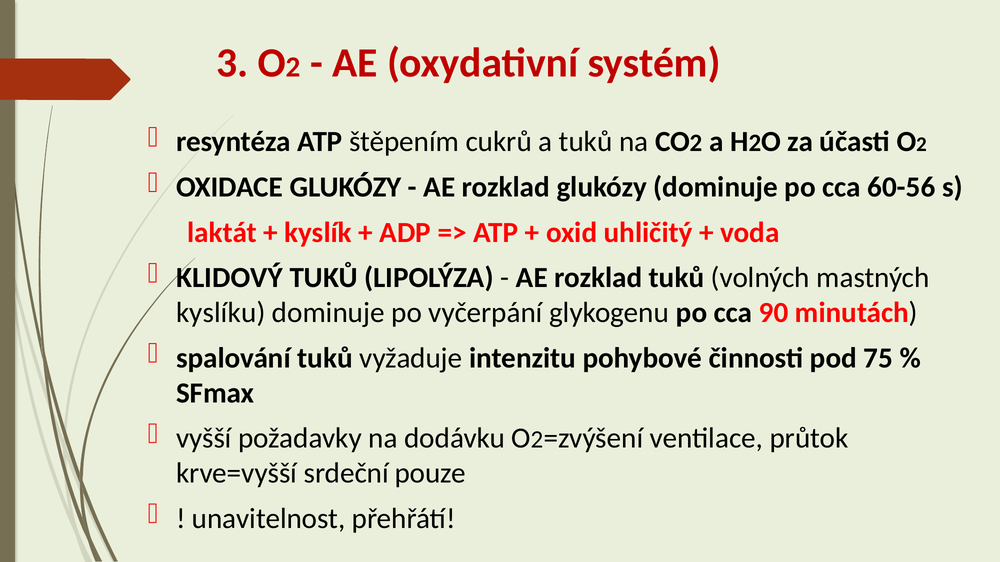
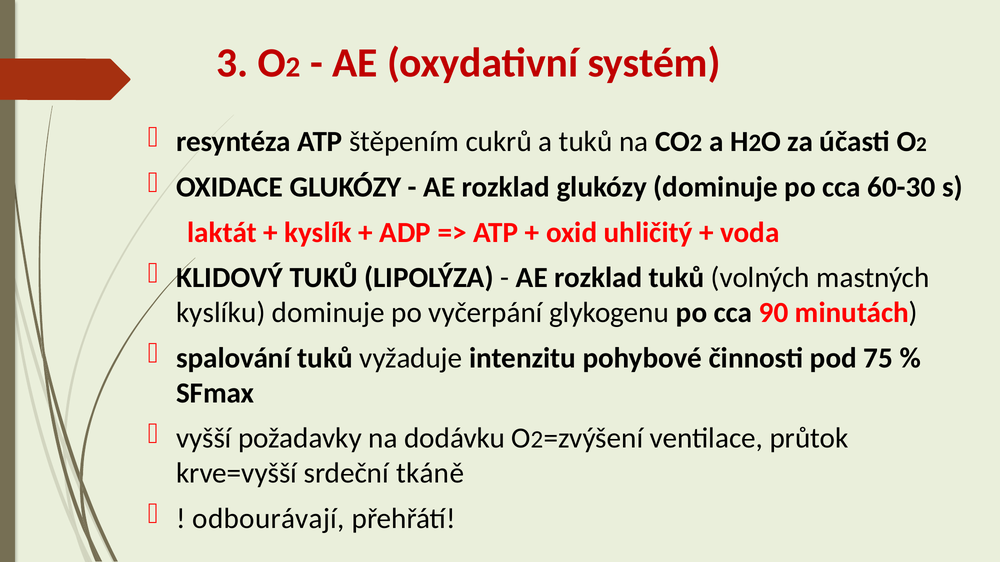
60-56: 60-56 -> 60-30
pouze: pouze -> tkáně
unavitelnost: unavitelnost -> odbourávají
